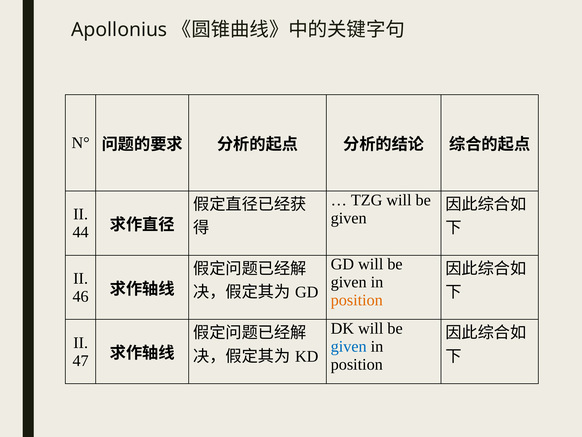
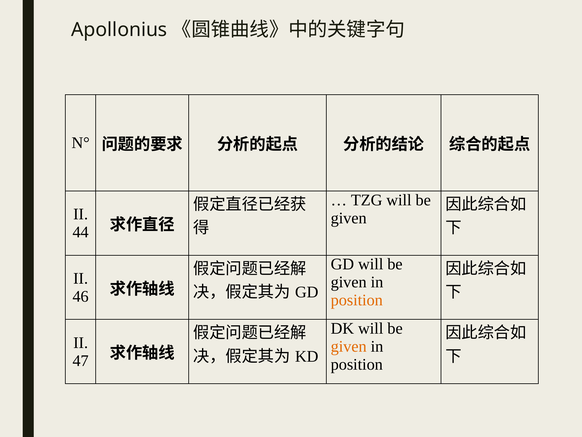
given at (349, 346) colour: blue -> orange
